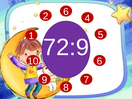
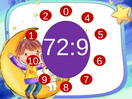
2 6: 6 -> 0
